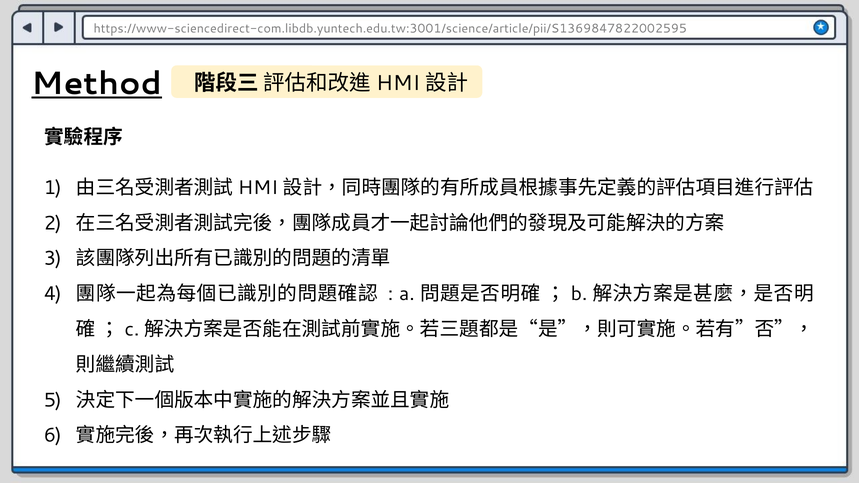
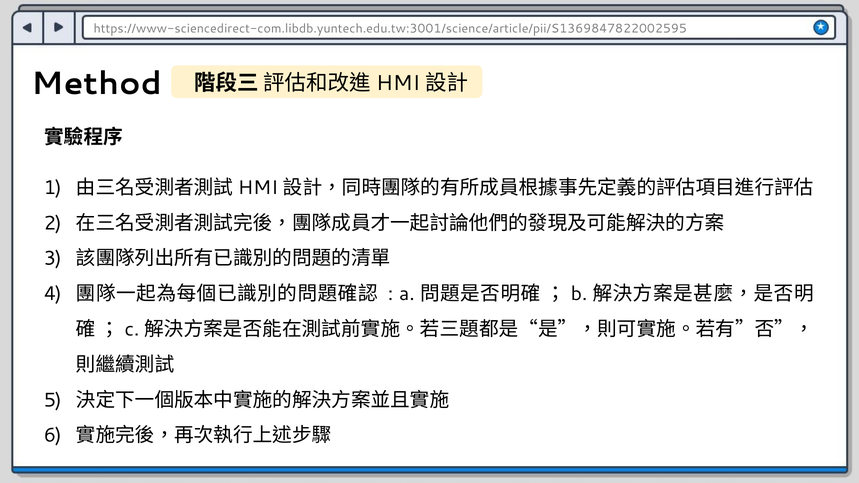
Method underline: present -> none
